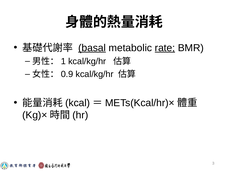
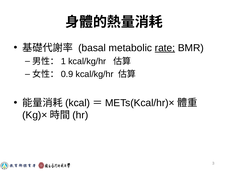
basal underline: present -> none
